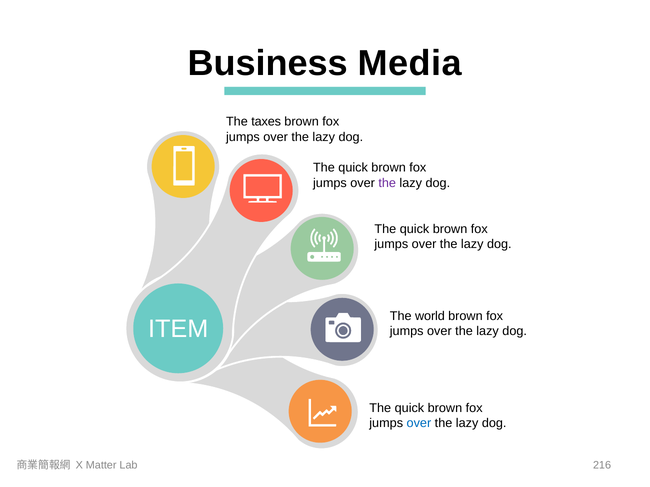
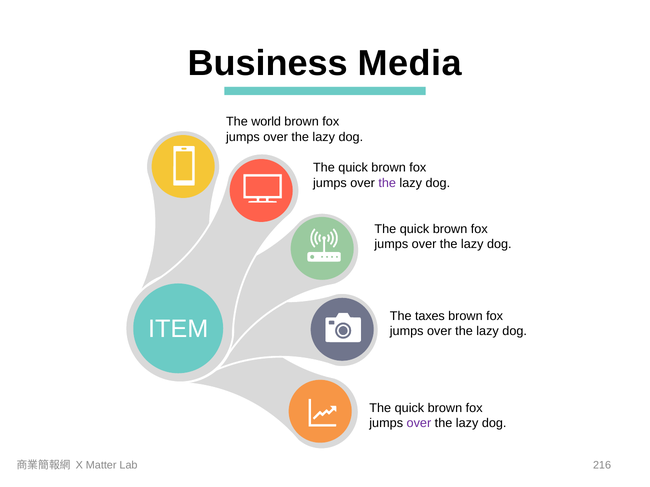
taxes: taxes -> world
world: world -> taxes
over at (419, 424) colour: blue -> purple
